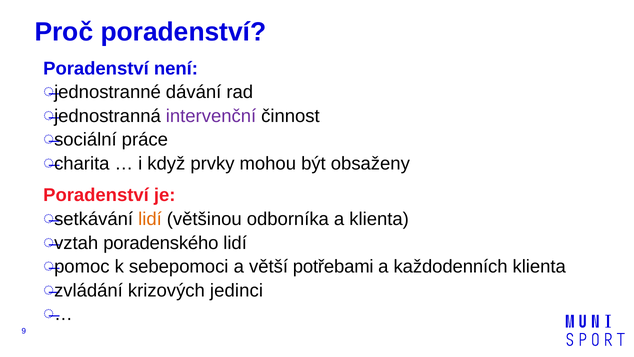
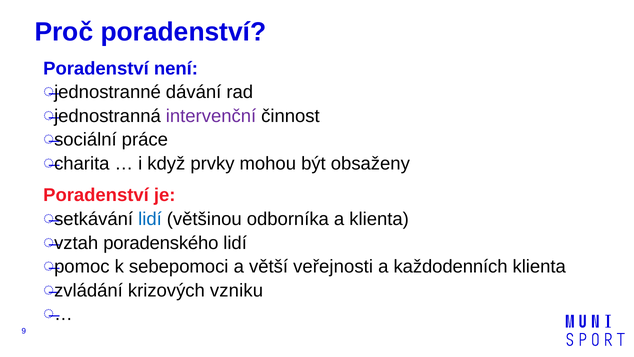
lidí at (150, 219) colour: orange -> blue
potřebami: potřebami -> veřejnosti
jedinci: jedinci -> vzniku
